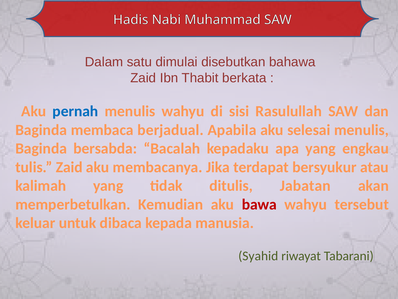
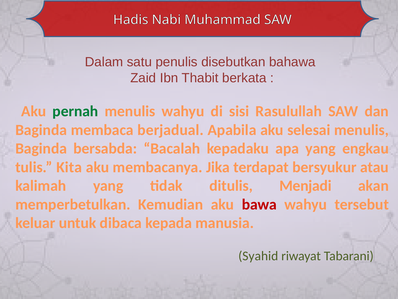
dimulai: dimulai -> penulis
pernah colour: blue -> green
tulis Zaid: Zaid -> Kita
Jabatan: Jabatan -> Menjadi
